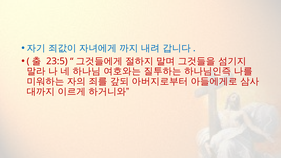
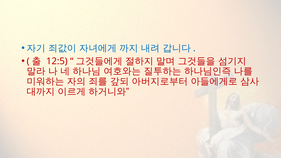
23:5: 23:5 -> 12:5
